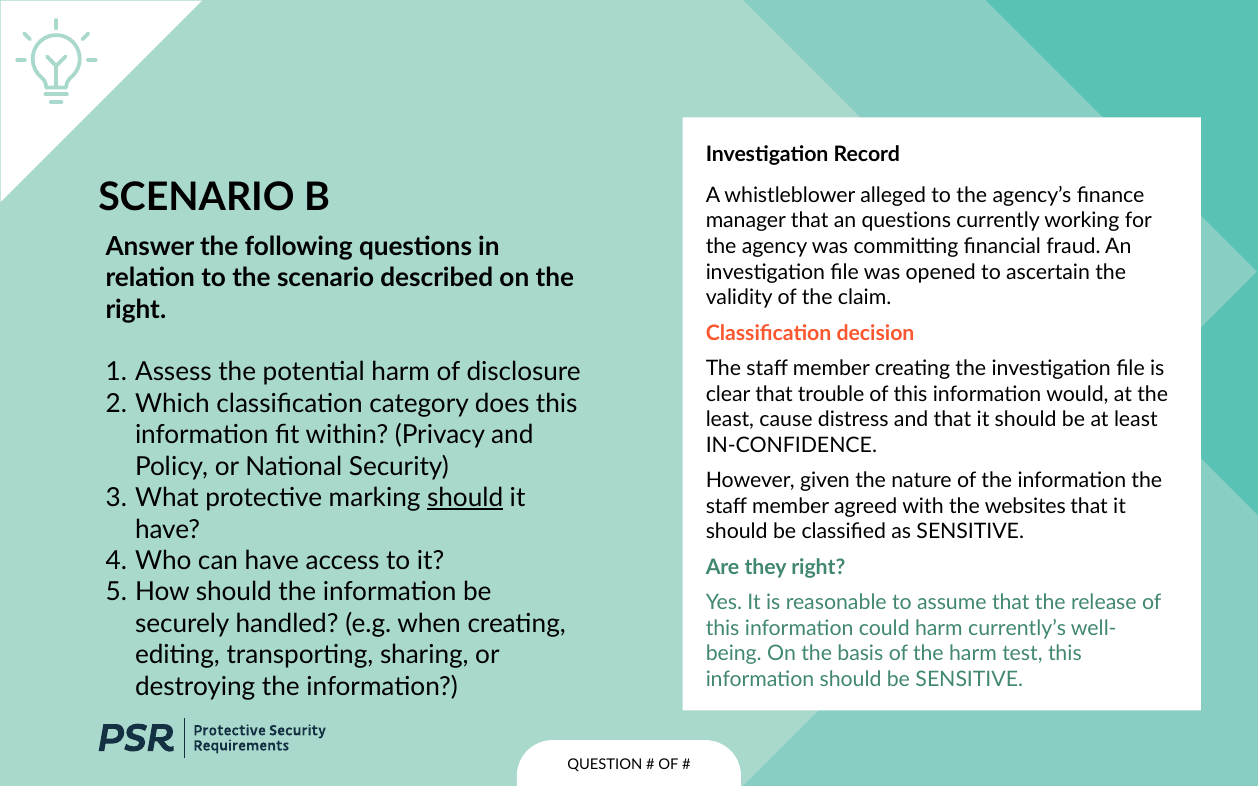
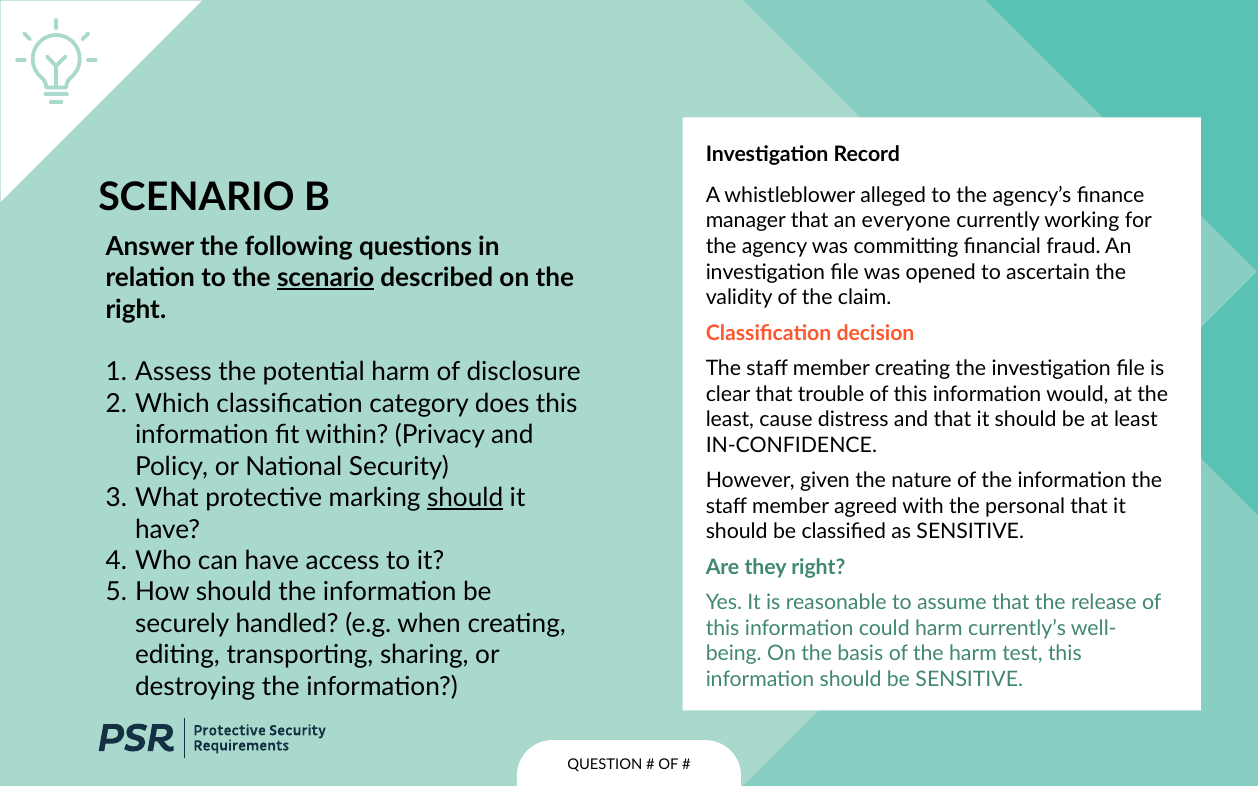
an questions: questions -> everyone
scenario at (326, 278) underline: none -> present
websites: websites -> personal
